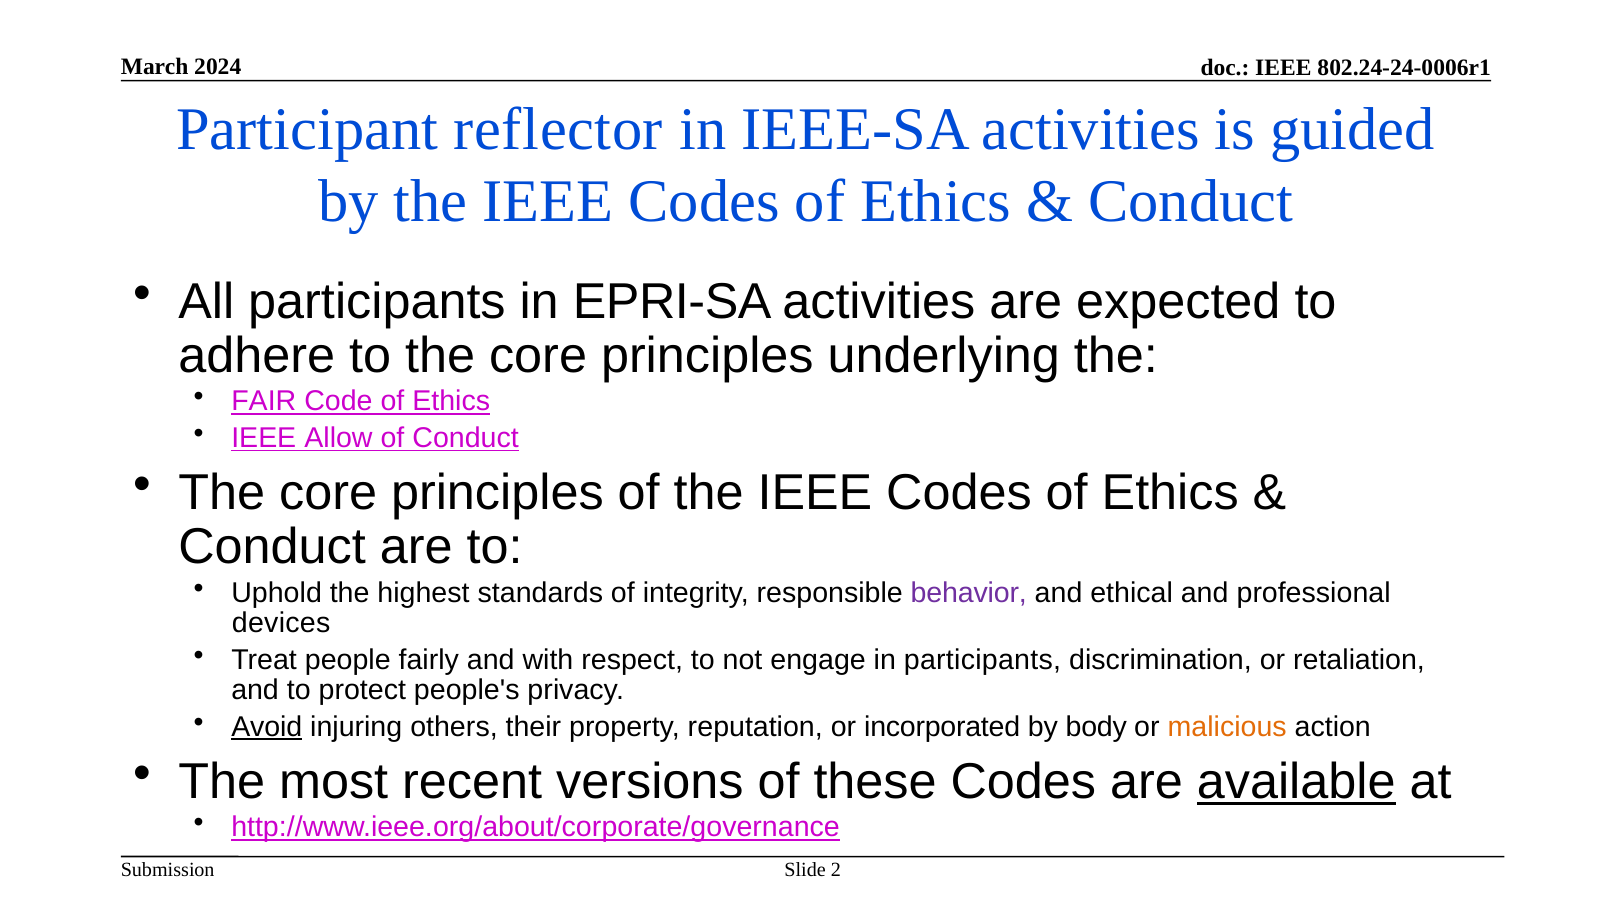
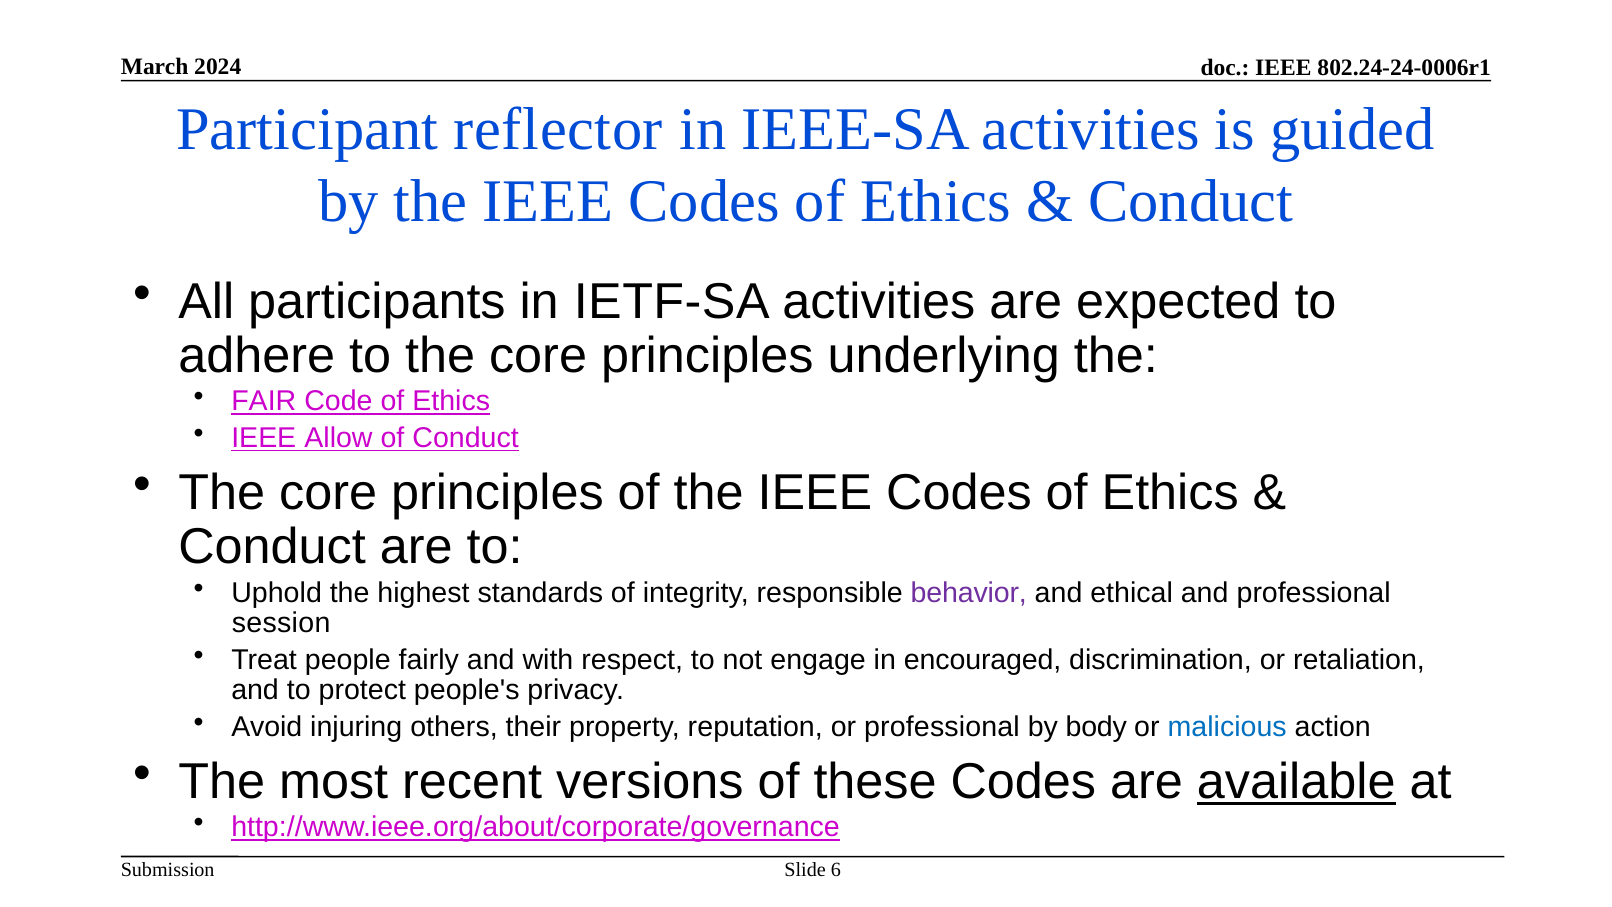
EPRI-SA: EPRI-SA -> IETF-SA
devices: devices -> session
in participants: participants -> encouraged
Avoid underline: present -> none
or incorporated: incorporated -> professional
malicious colour: orange -> blue
2: 2 -> 6
